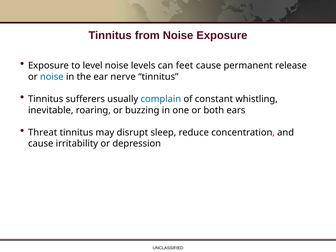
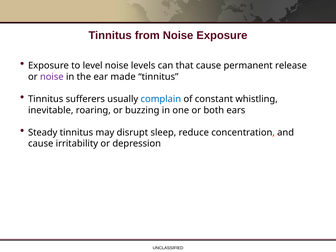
feet: feet -> that
noise at (52, 77) colour: blue -> purple
nerve: nerve -> made
Threat: Threat -> Steady
